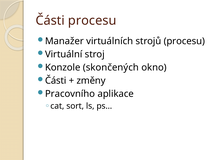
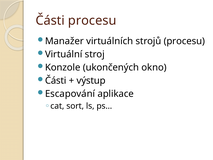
skončených: skončených -> ukončených
změny: změny -> výstup
Pracovního: Pracovního -> Escapování
